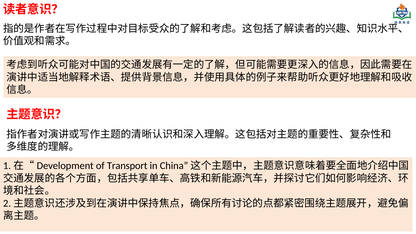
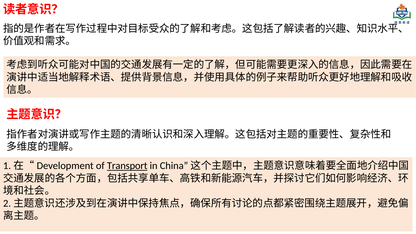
Transport underline: none -> present
